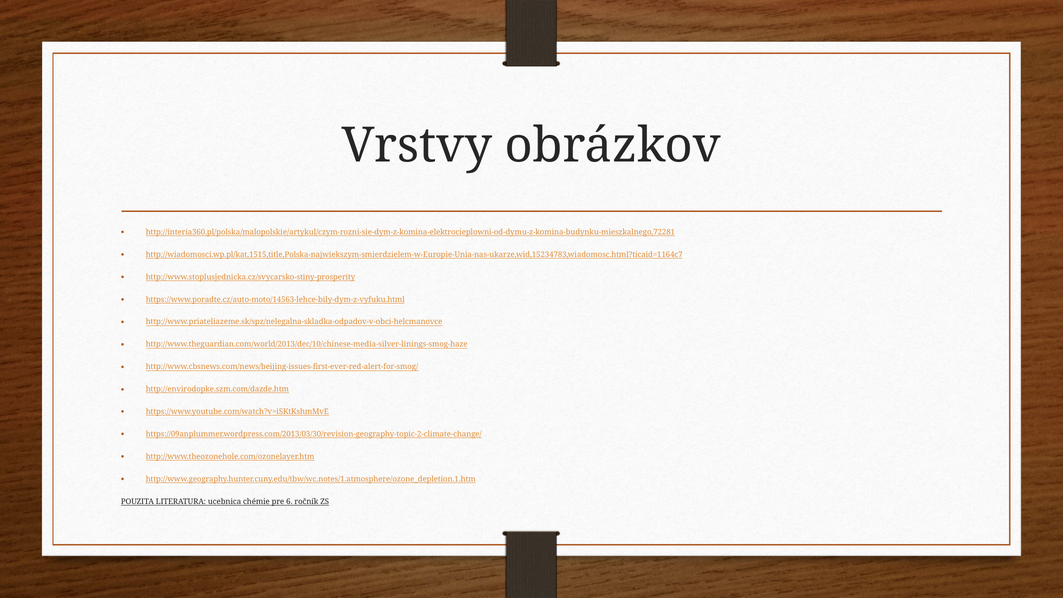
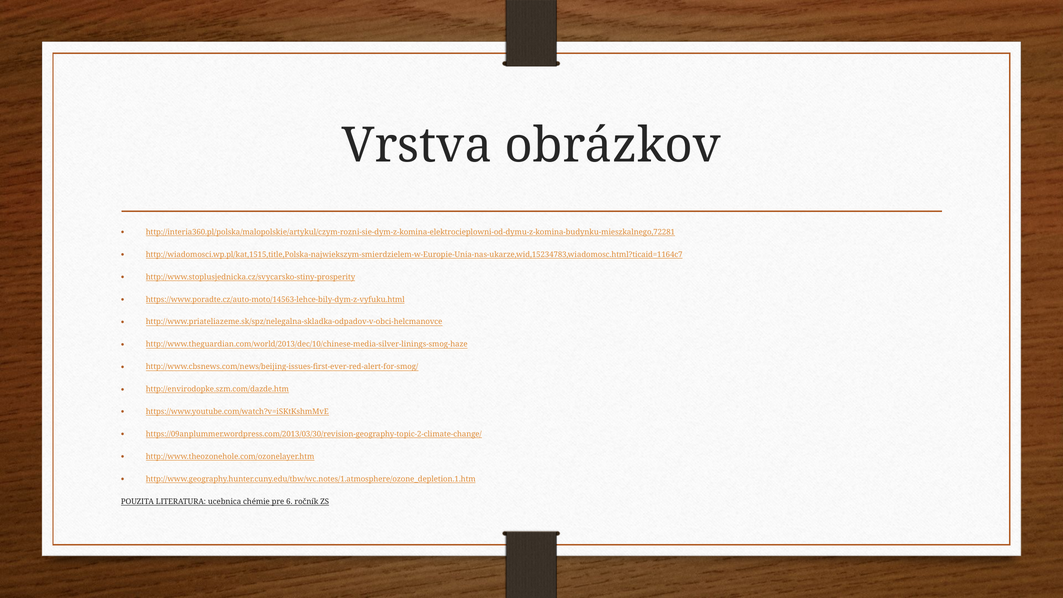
Vrstvy: Vrstvy -> Vrstva
